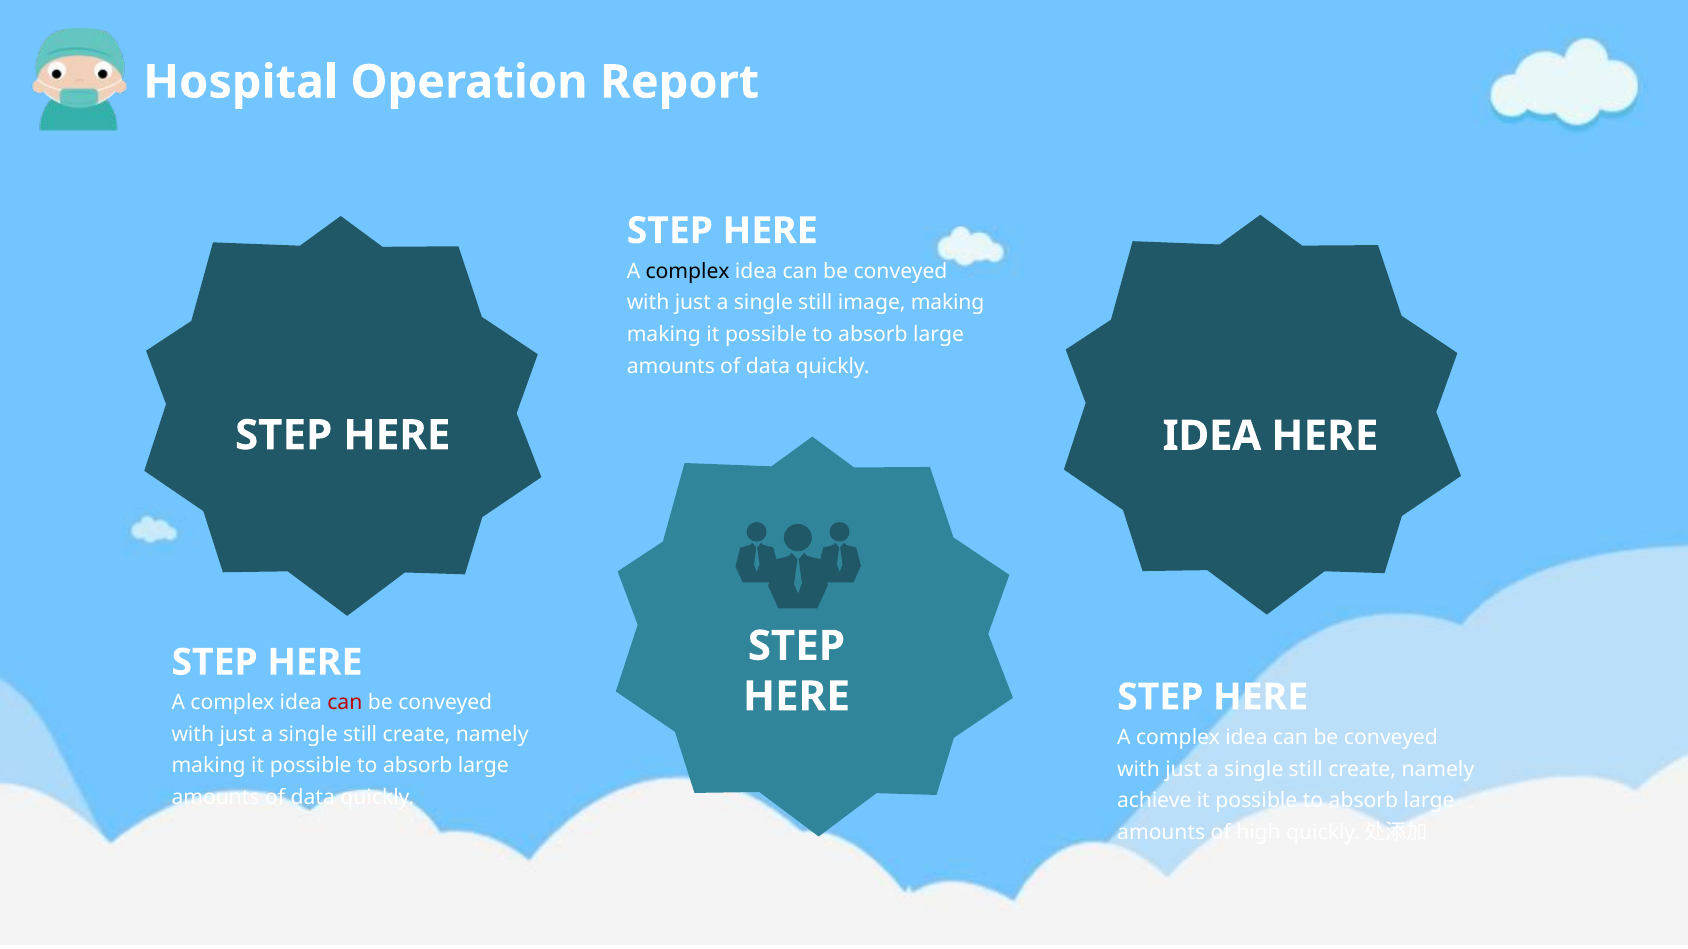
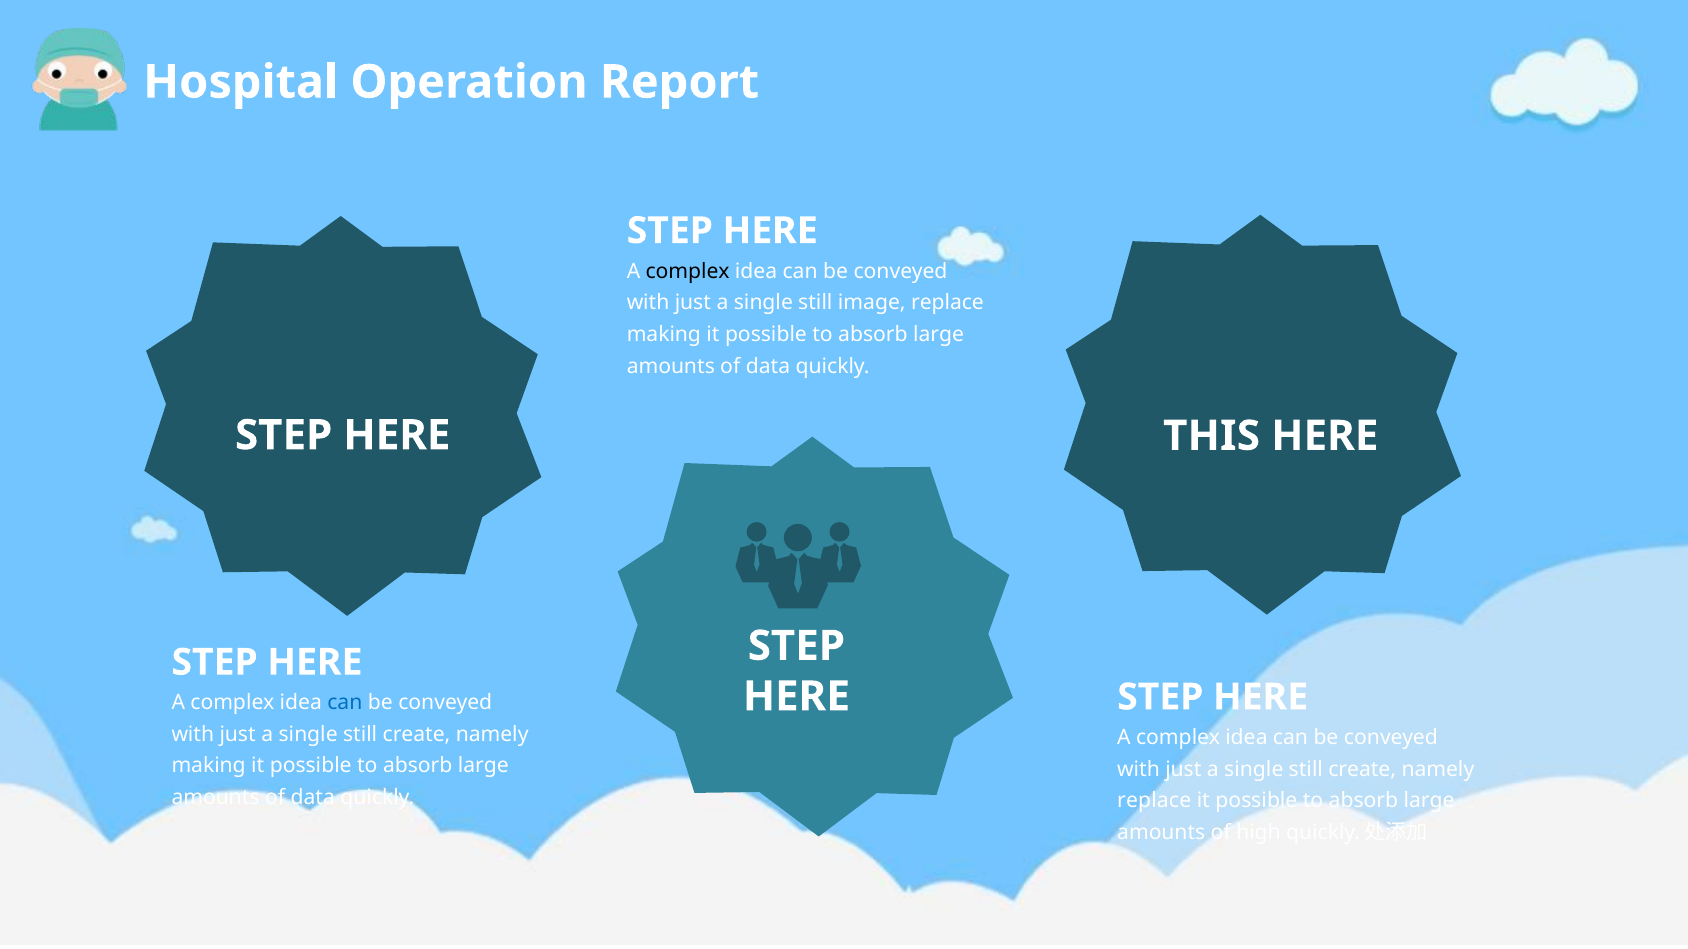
image making: making -> replace
IDEA at (1212, 436): IDEA -> THIS
can at (345, 703) colour: red -> blue
achieve at (1154, 801): achieve -> replace
